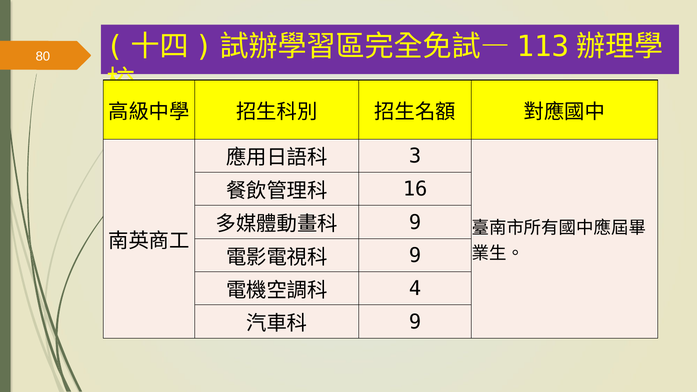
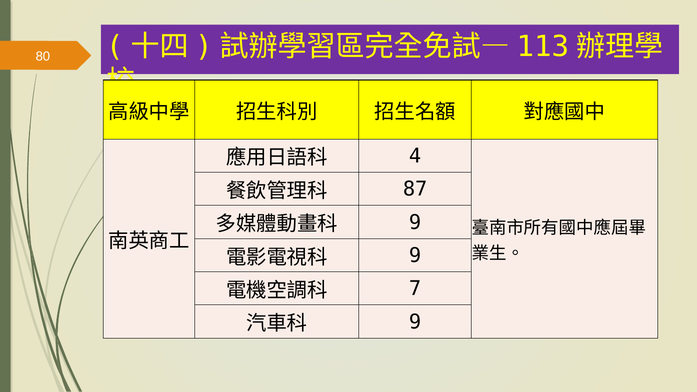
3: 3 -> 4
16: 16 -> 87
4: 4 -> 7
